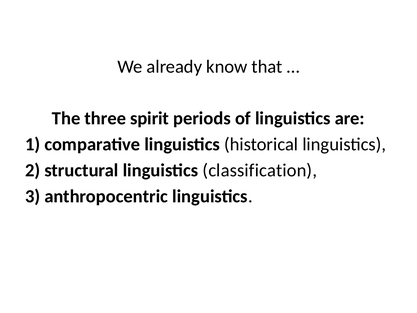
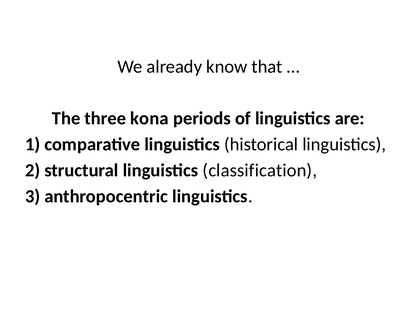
spirit: spirit -> kona
